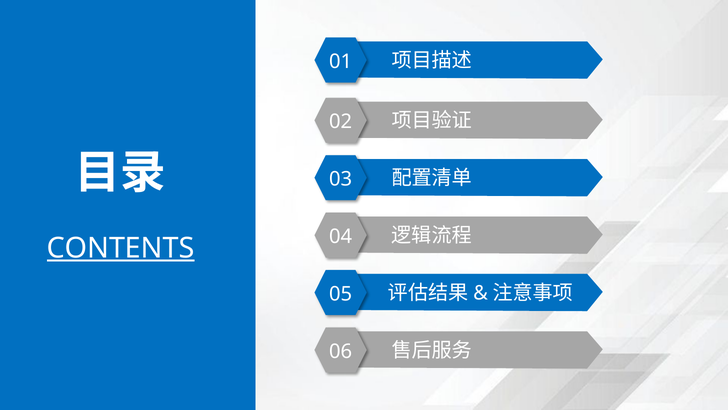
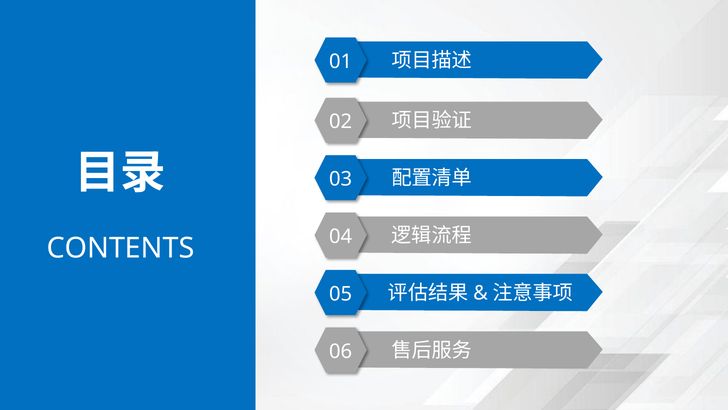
CONTENTS underline: present -> none
